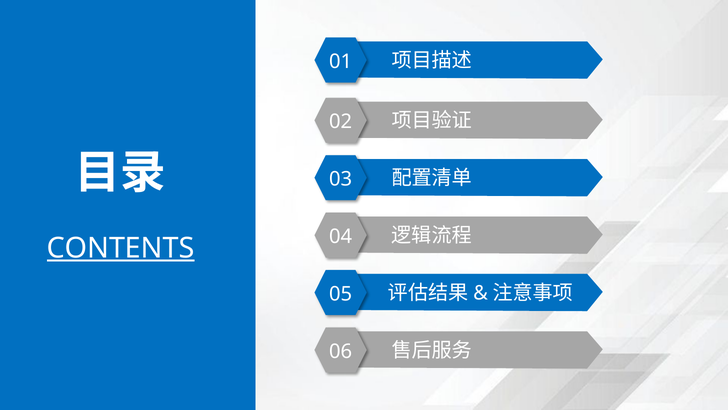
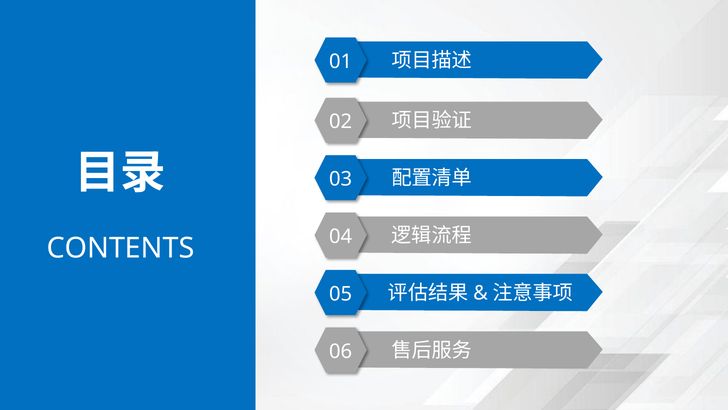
CONTENTS underline: present -> none
